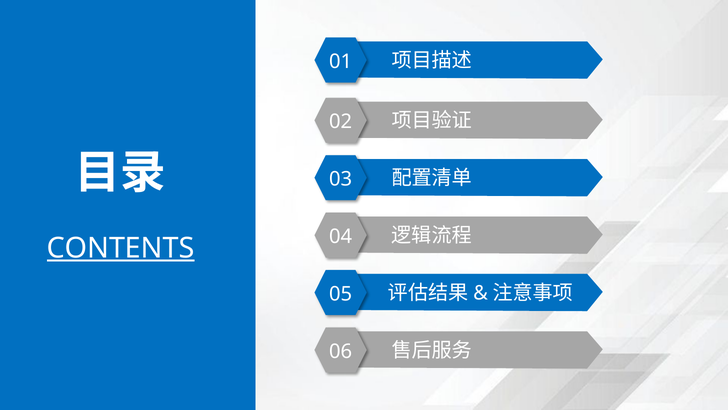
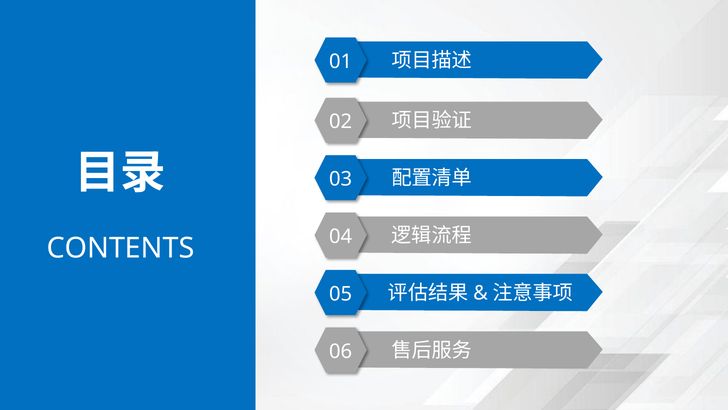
CONTENTS underline: present -> none
